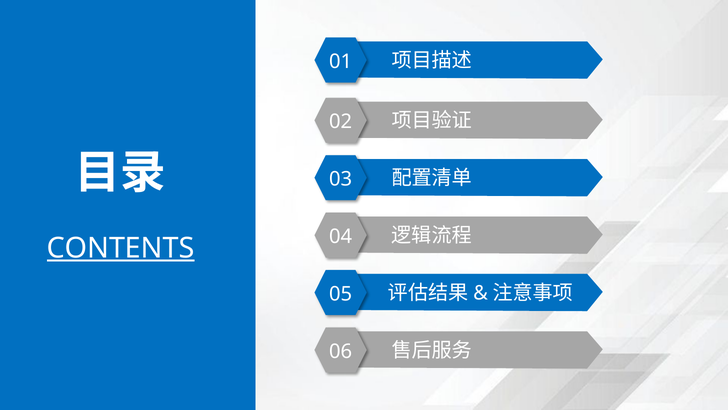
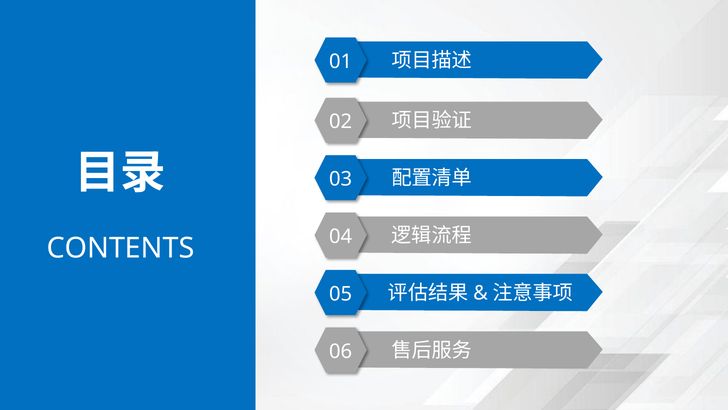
CONTENTS underline: present -> none
